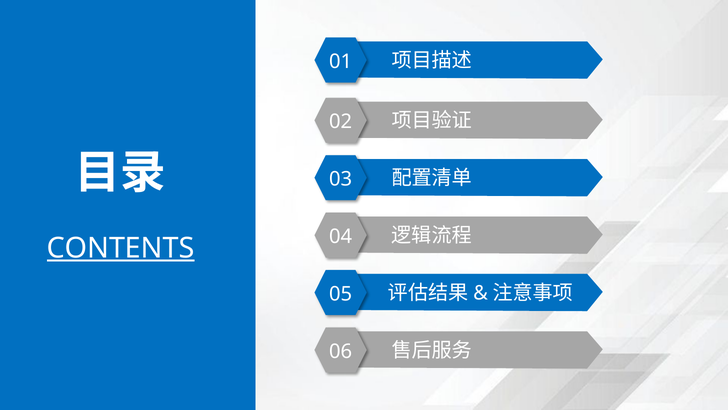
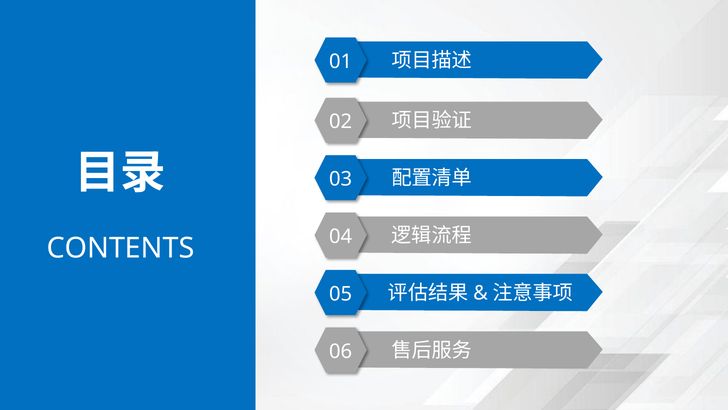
CONTENTS underline: present -> none
